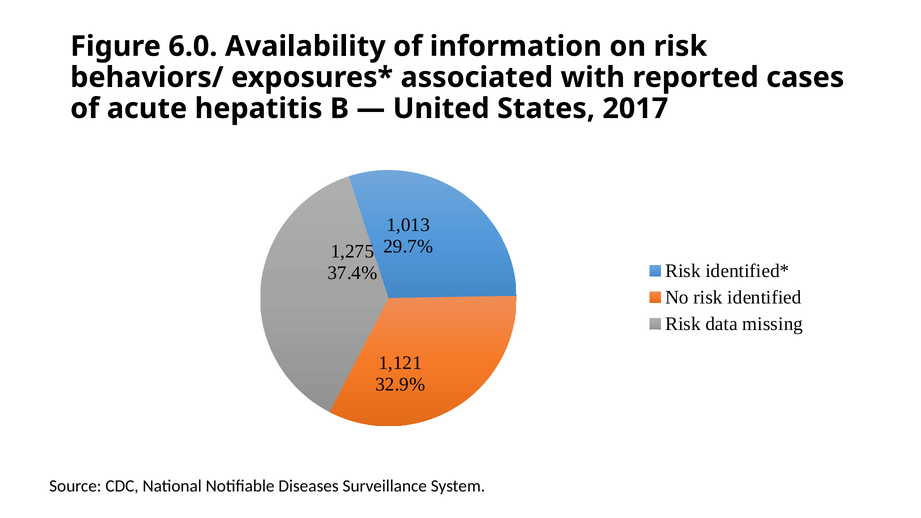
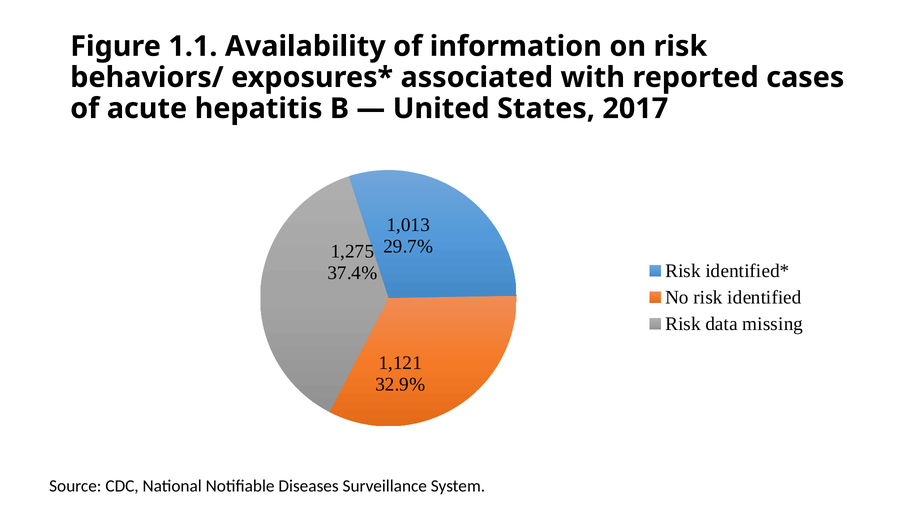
6.0: 6.0 -> 1.1
